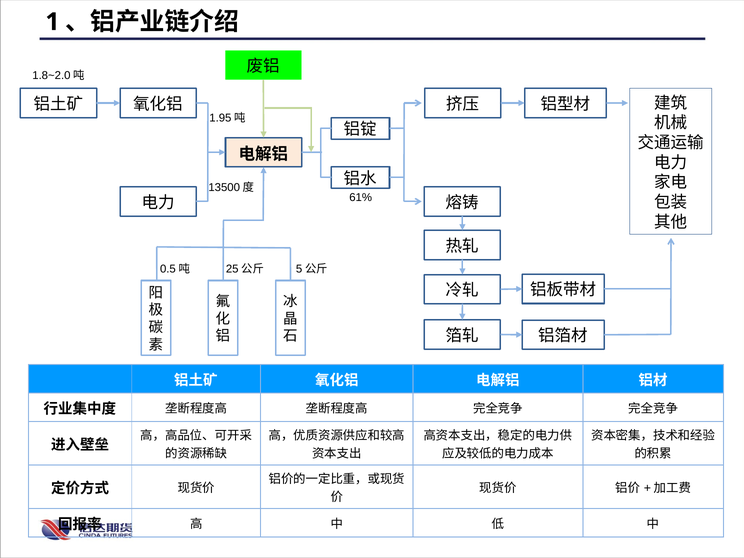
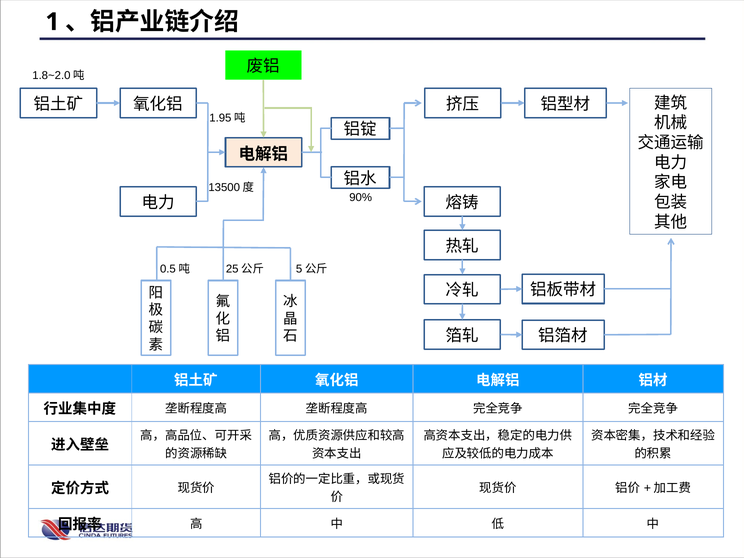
61%: 61% -> 90%
